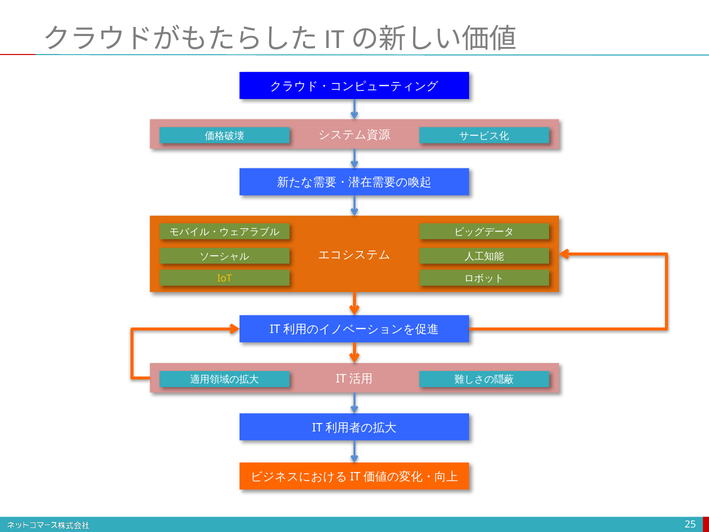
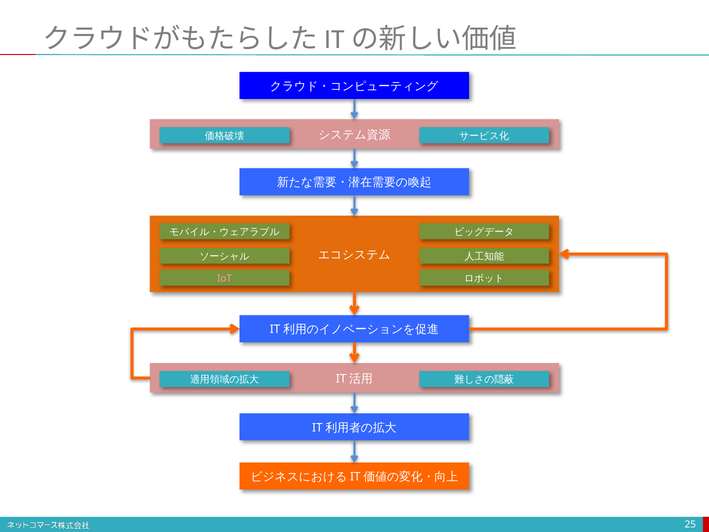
IoT colour: yellow -> pink
